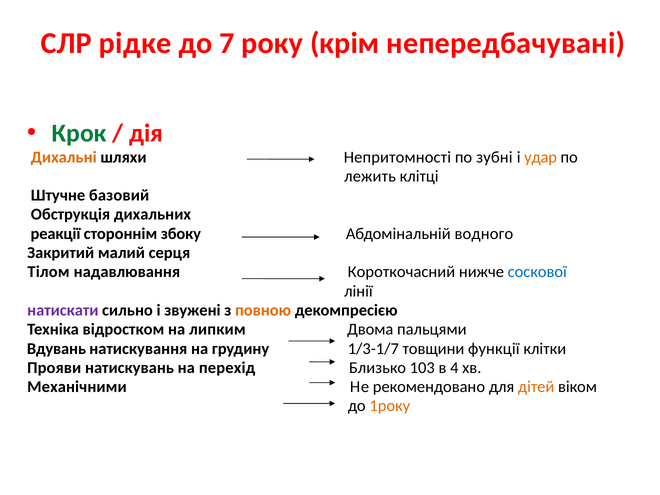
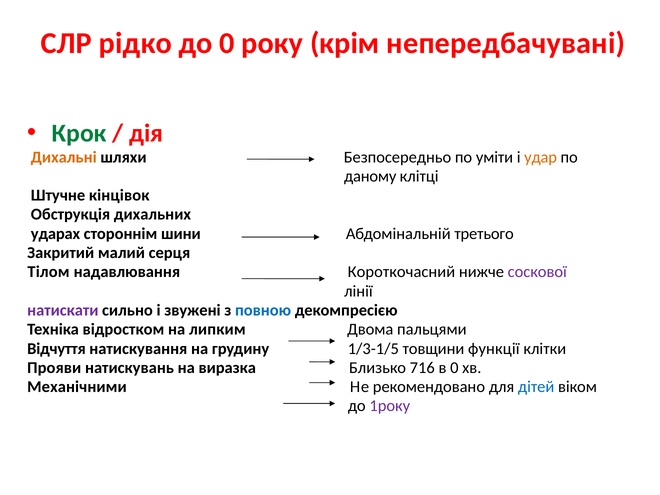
рідке: рідке -> рідко
до 7: 7 -> 0
Непритомності: Непритомності -> Безпосередньо
зубні: зубні -> уміти
лежить: лежить -> даному
базовий: базовий -> кінцівок
реакції: реакції -> ударах
збоку: збоку -> шини
водного: водного -> третього
соскової colour: blue -> purple
повною colour: orange -> blue
Вдувань: Вдувань -> Відчуття
1/3-1/7: 1/3-1/7 -> 1/3-1/5
перехід: перехід -> виразка
103: 103 -> 716
в 4: 4 -> 0
дітей colour: orange -> blue
1року colour: orange -> purple
